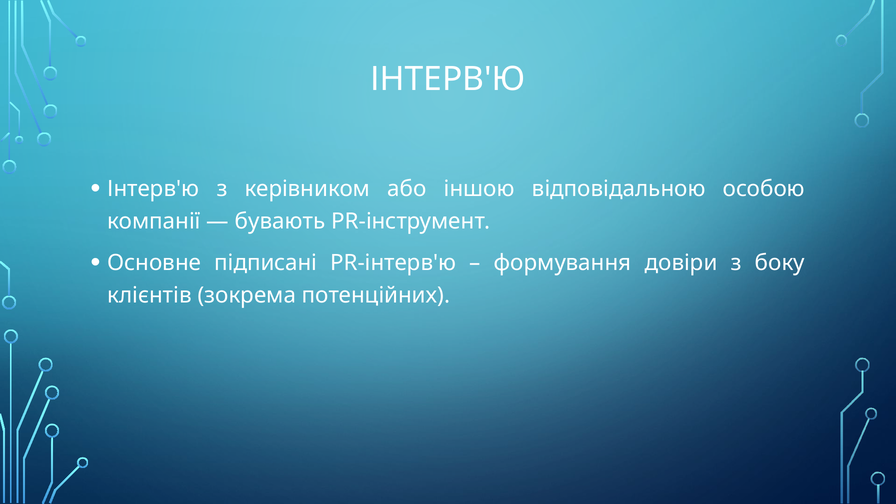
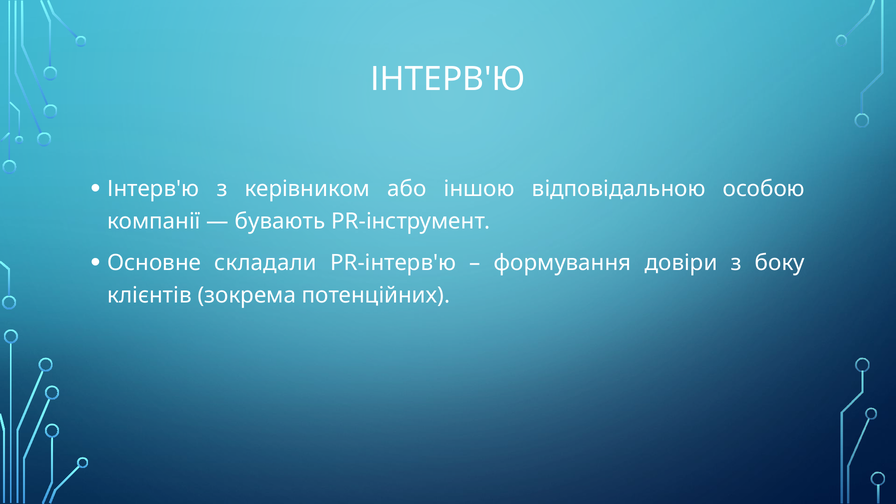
підписані: підписані -> складали
